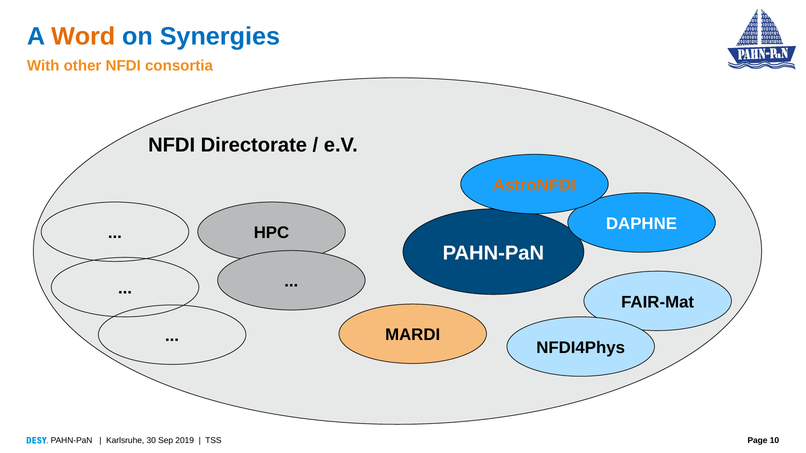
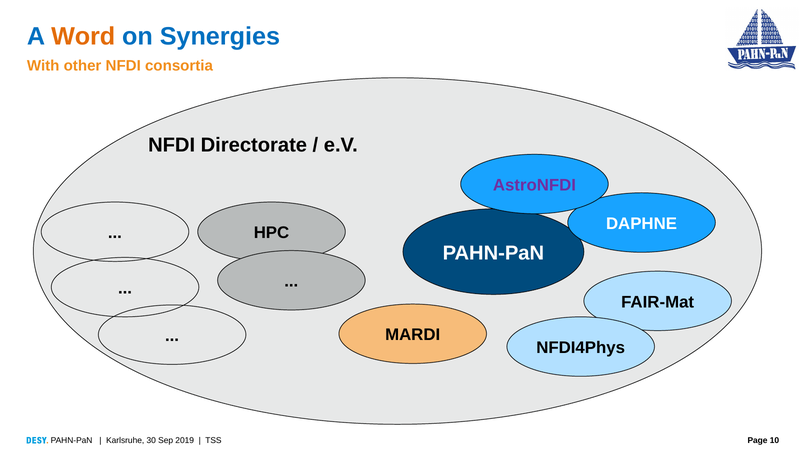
AstroNFDI colour: orange -> purple
